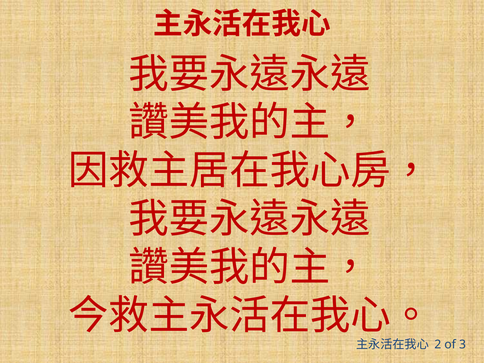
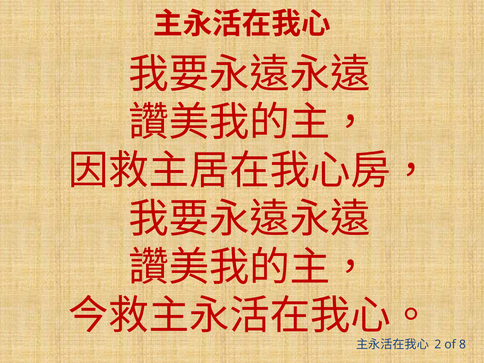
3: 3 -> 8
